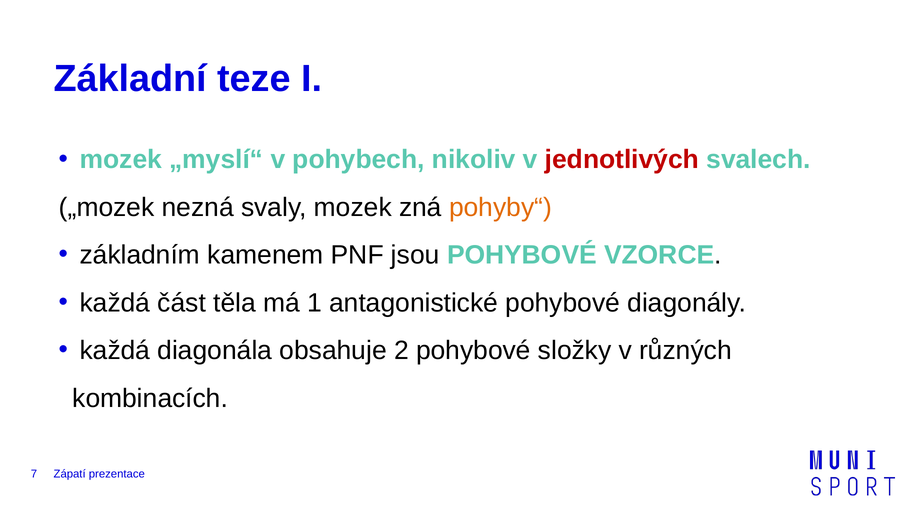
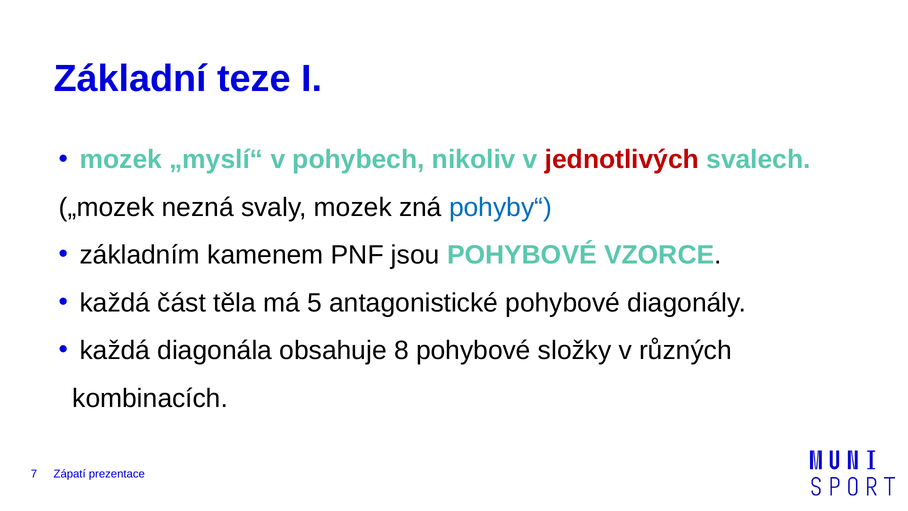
pohyby“ colour: orange -> blue
1: 1 -> 5
2: 2 -> 8
